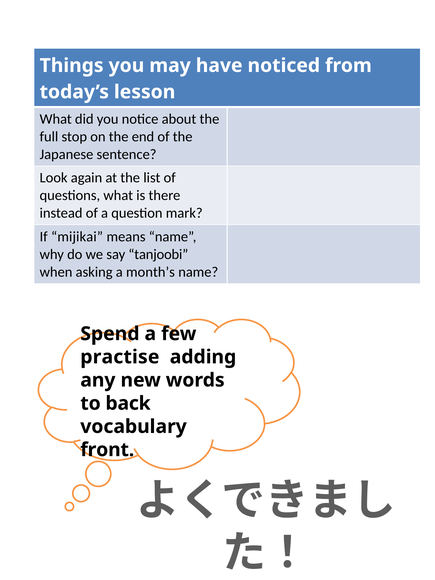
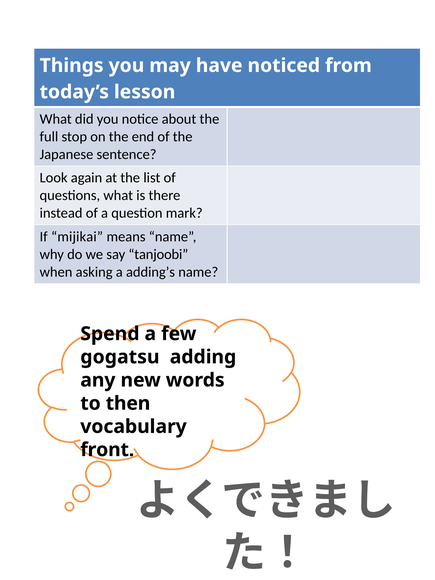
month’s: month’s -> adding’s
practise: practise -> gogatsu
back: back -> then
